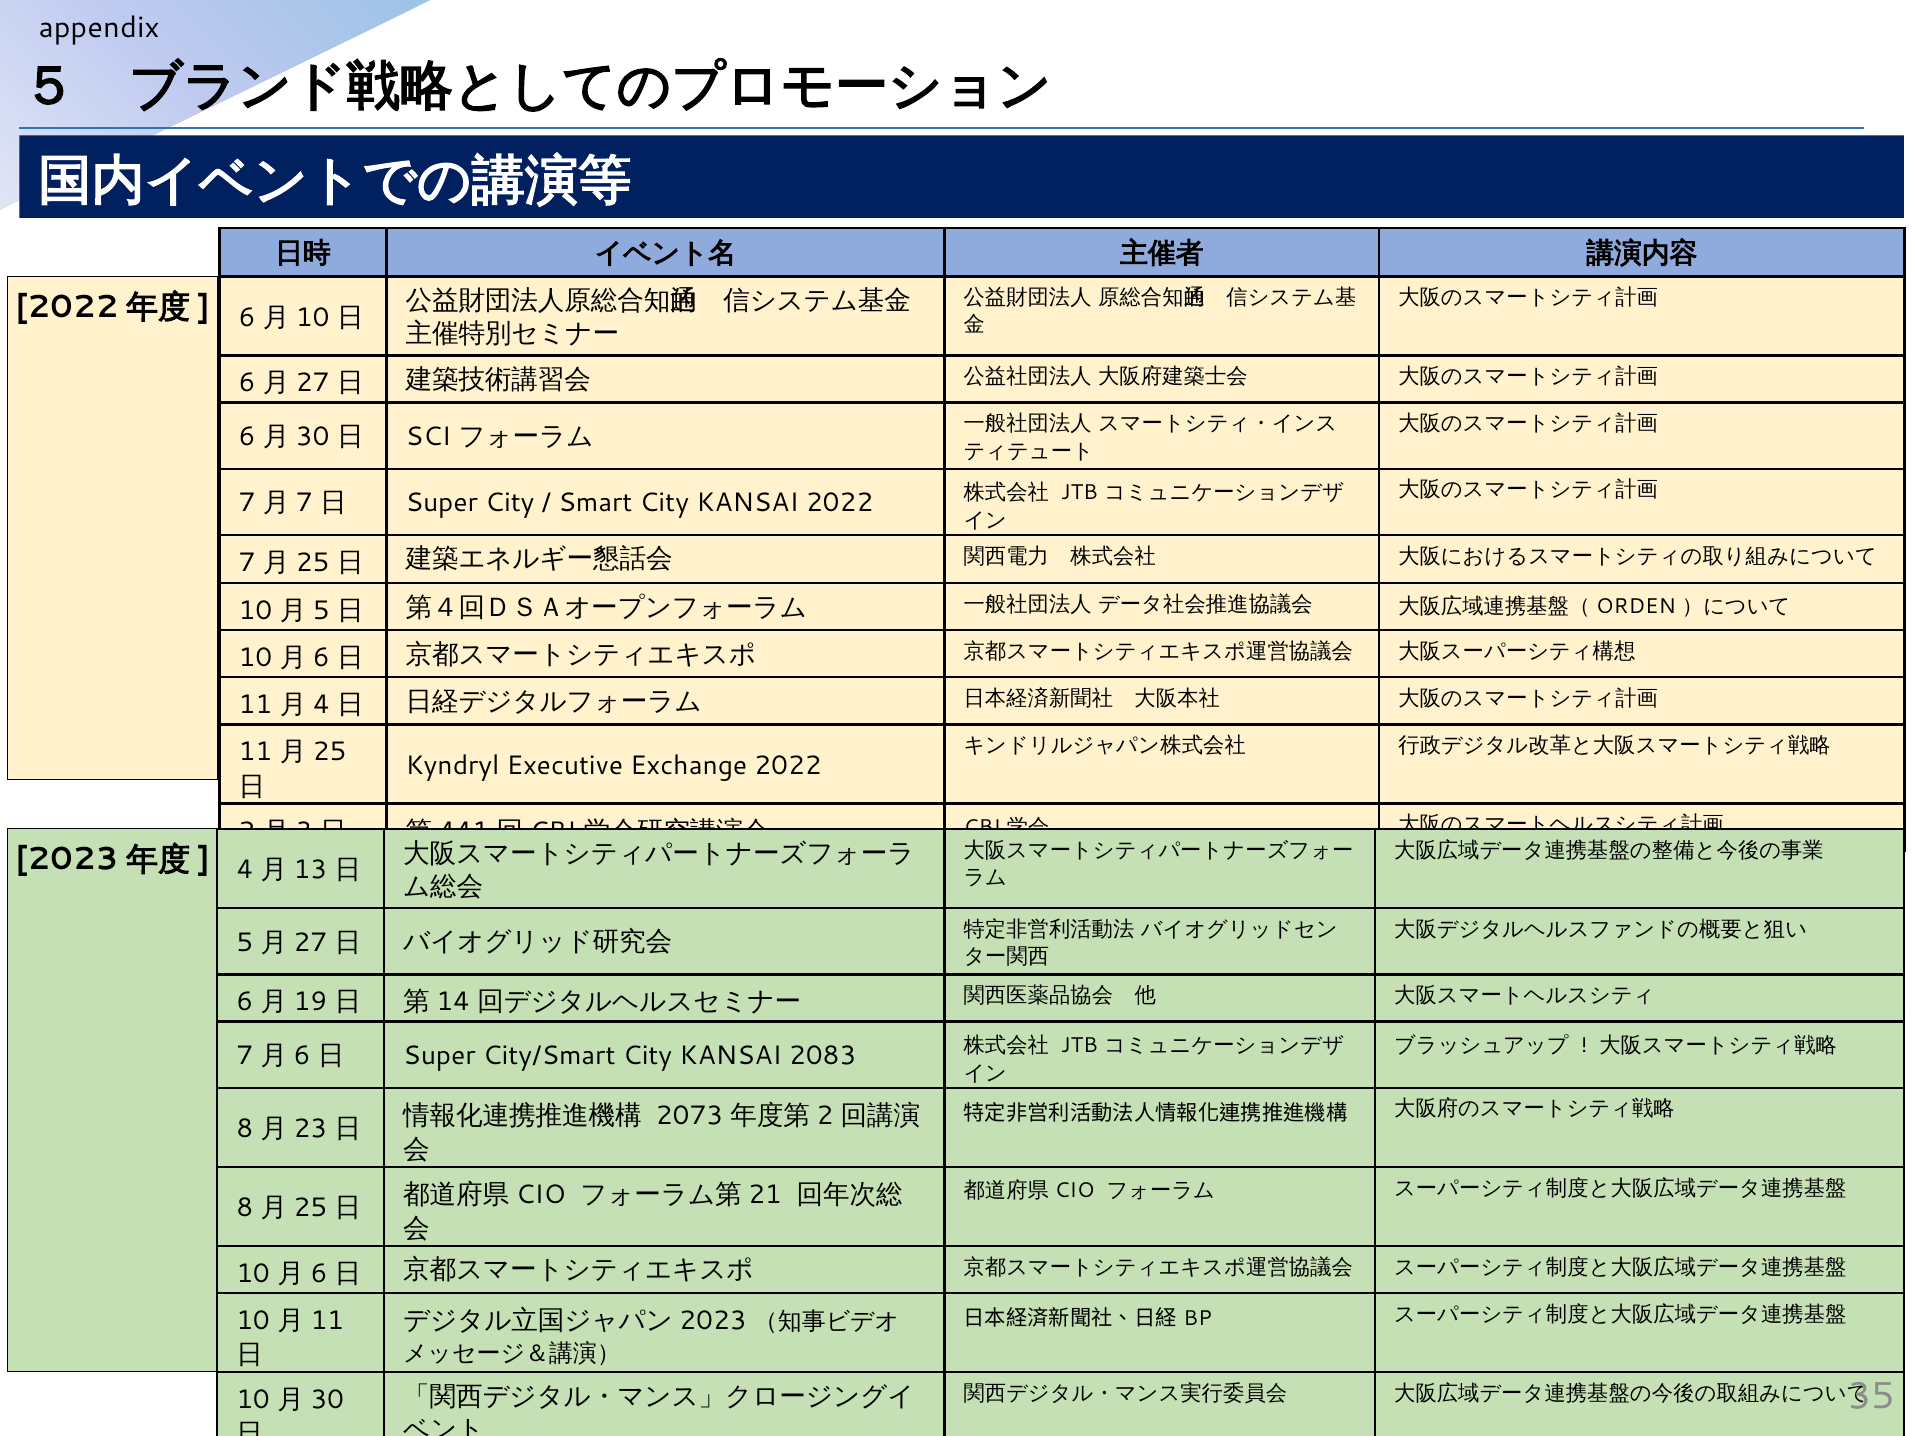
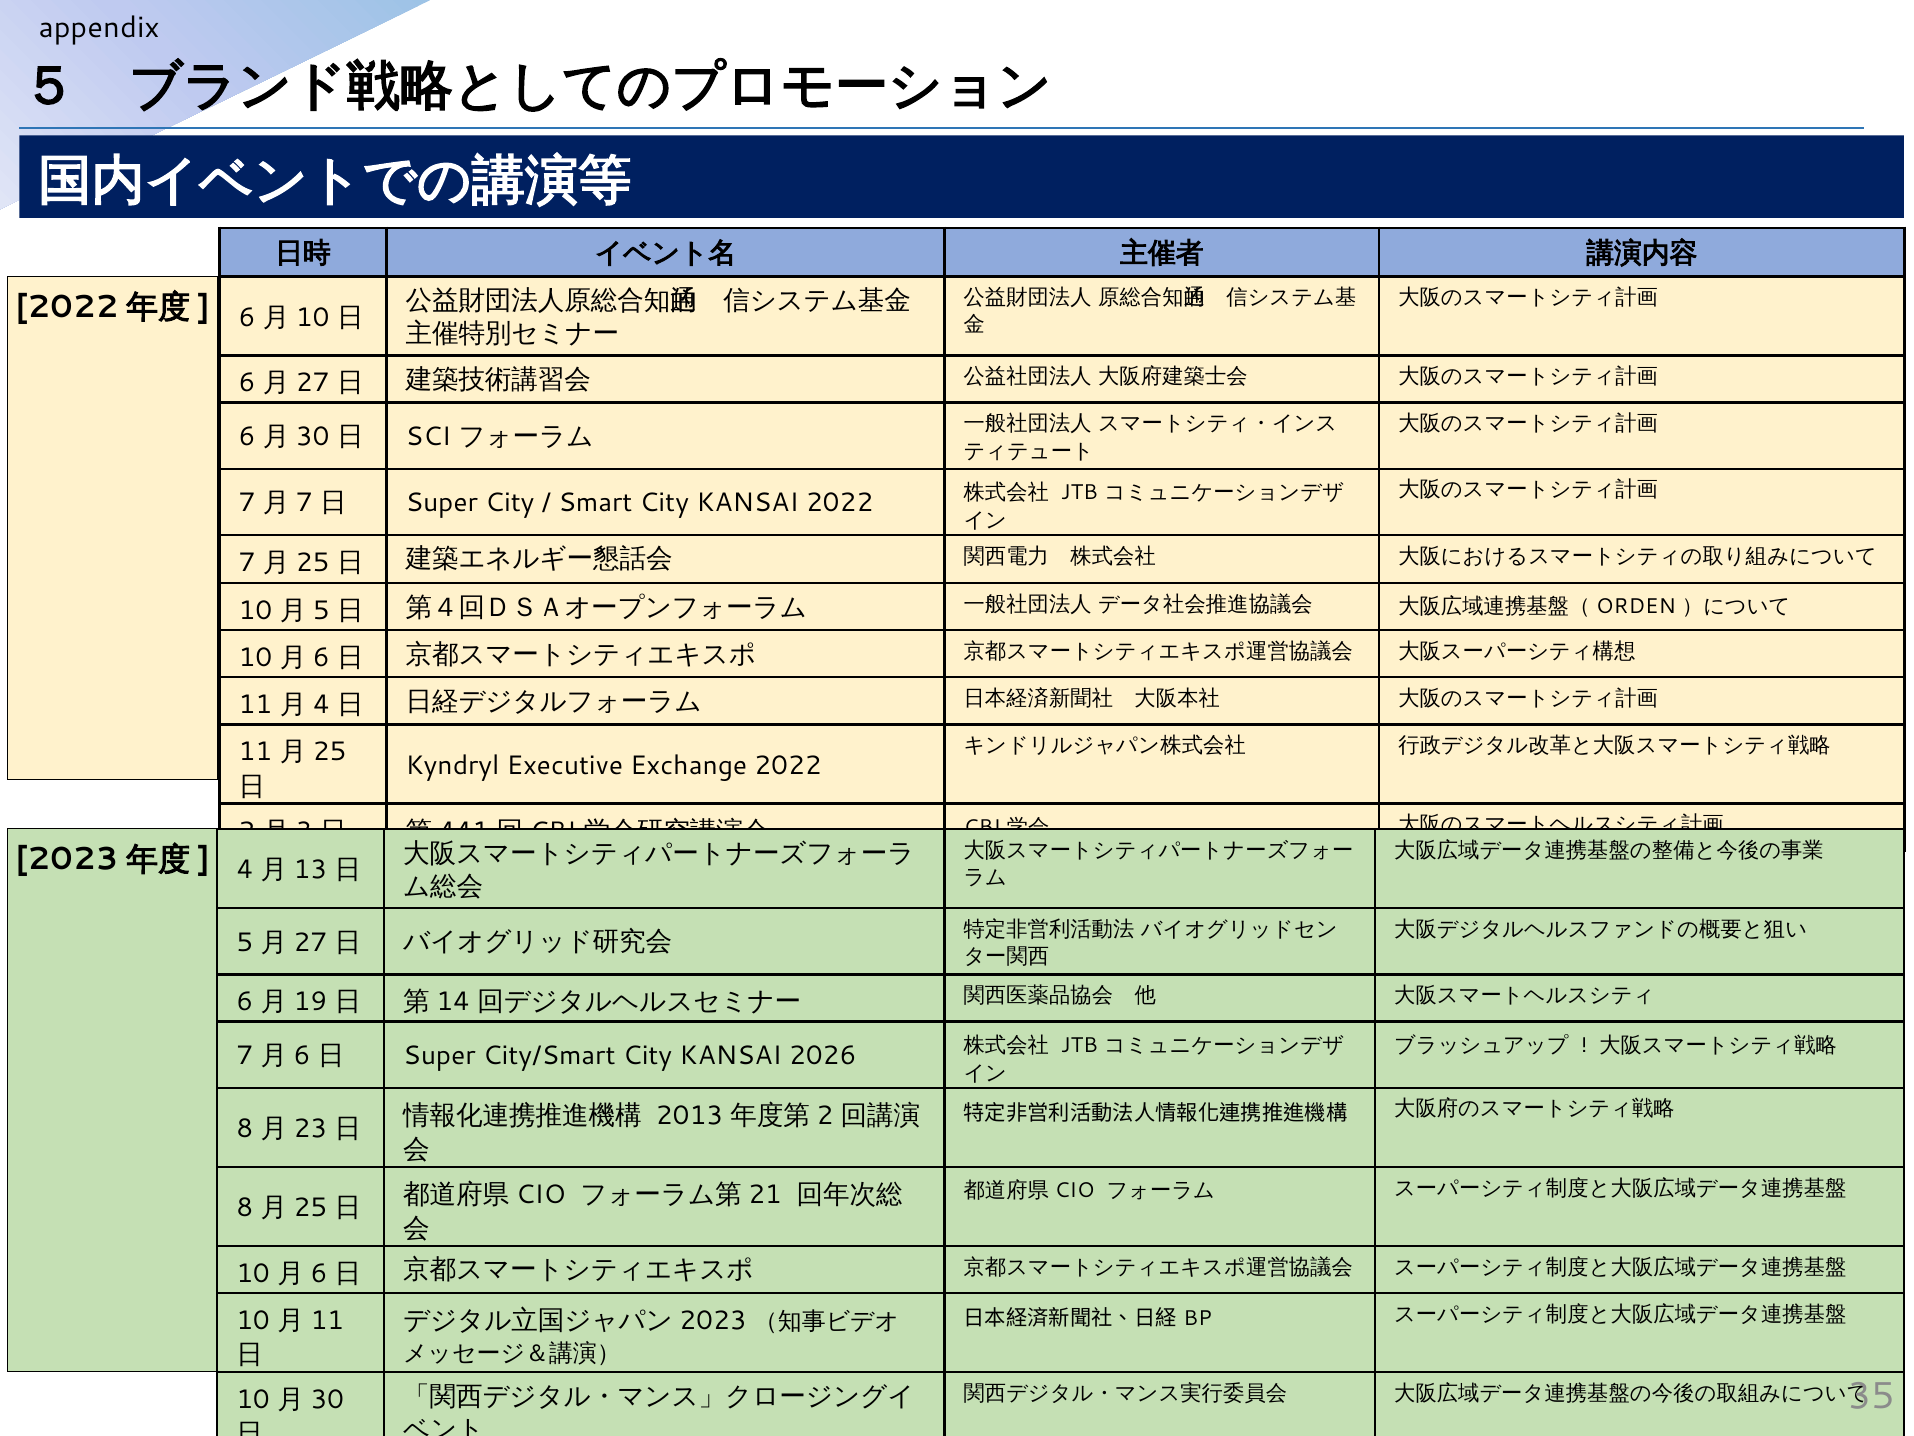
2083: 2083 -> 2026
2073: 2073 -> 2013
